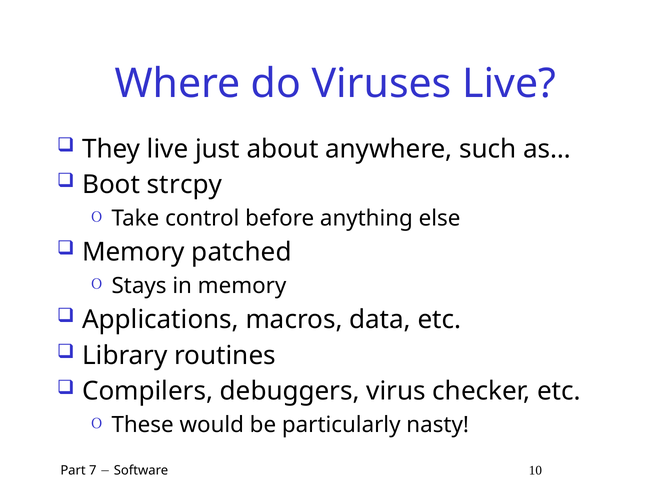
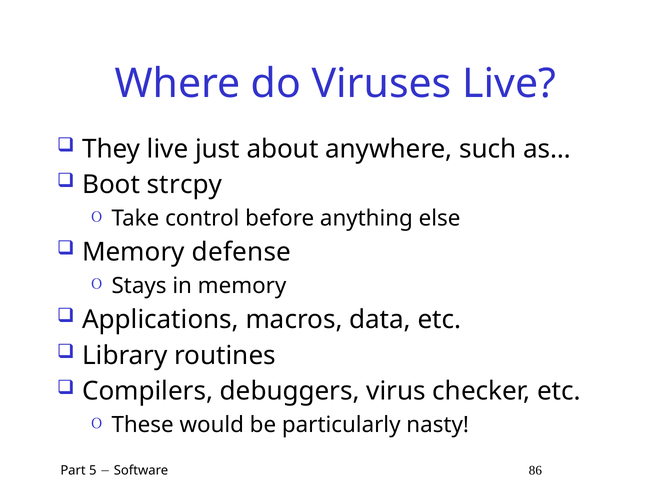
patched: patched -> defense
7: 7 -> 5
10: 10 -> 86
